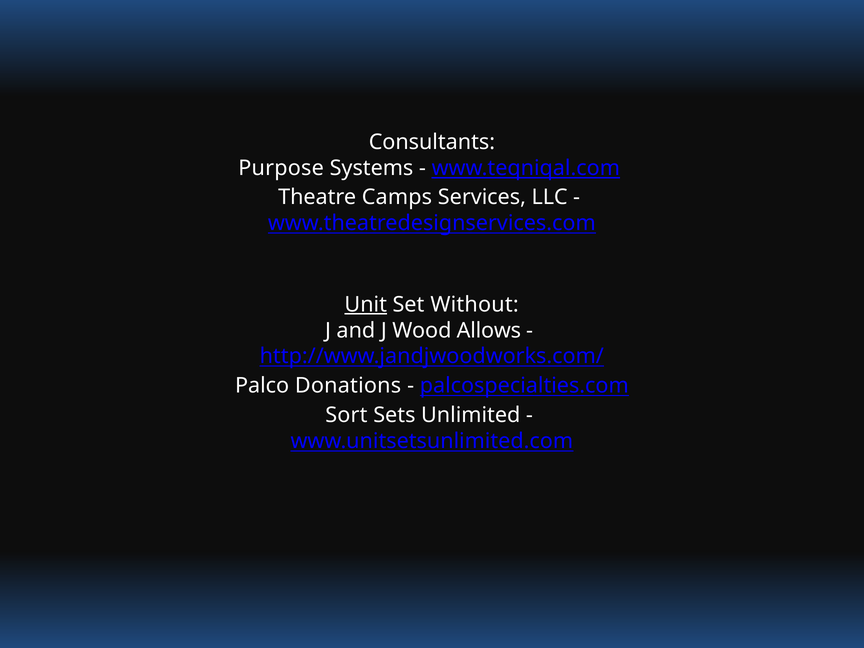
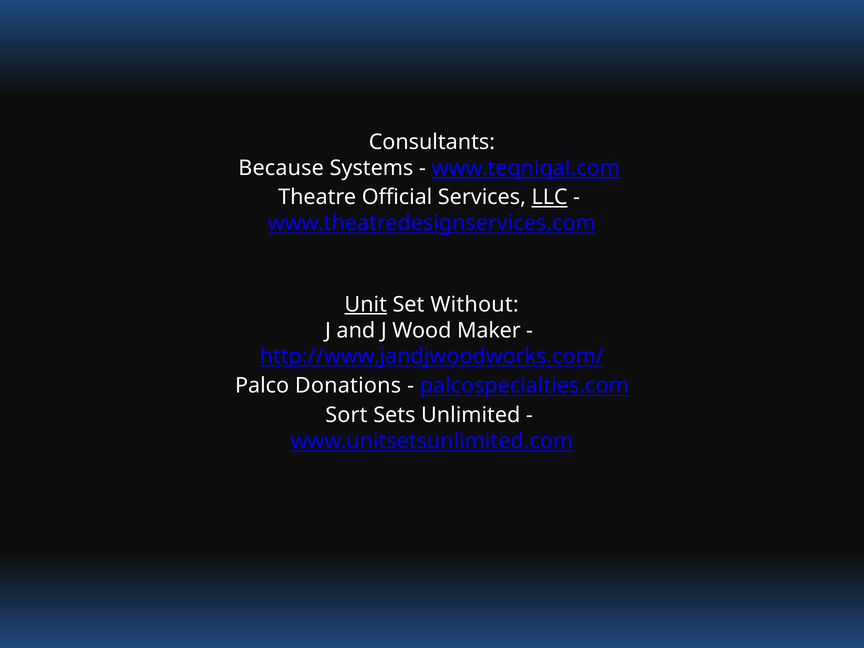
Purpose: Purpose -> Because
Camps: Camps -> Official
LLC underline: none -> present
Allows: Allows -> Maker
